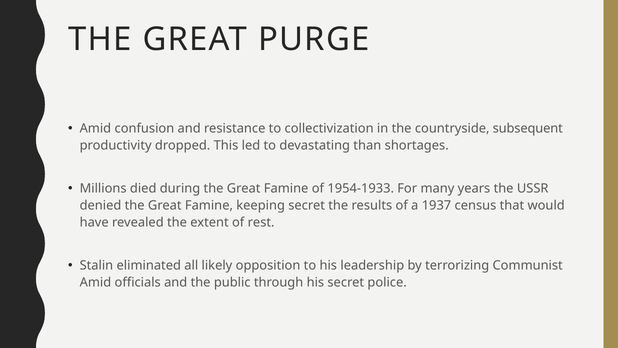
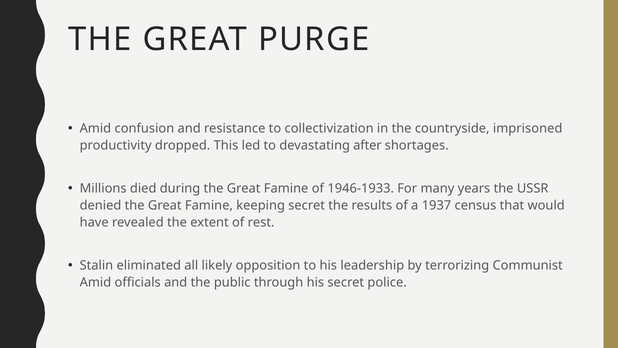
subsequent: subsequent -> imprisoned
than: than -> after
1954-1933: 1954-1933 -> 1946-1933
